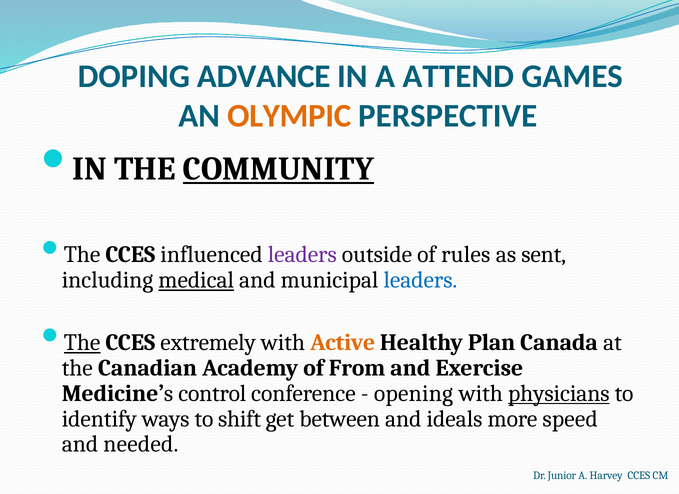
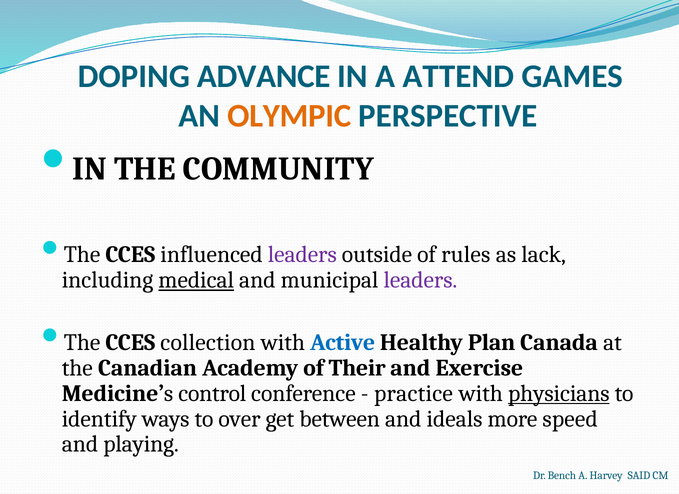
COMMUNITY underline: present -> none
sent: sent -> lack
leaders at (420, 280) colour: blue -> purple
The at (82, 343) underline: present -> none
extremely: extremely -> collection
Active colour: orange -> blue
From: From -> Their
opening: opening -> practice
shift: shift -> over
needed: needed -> playing
Junior: Junior -> Bench
Harvey CCES: CCES -> SAID
